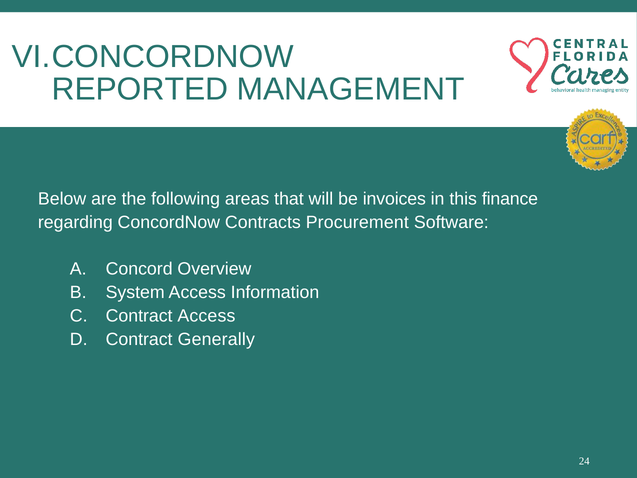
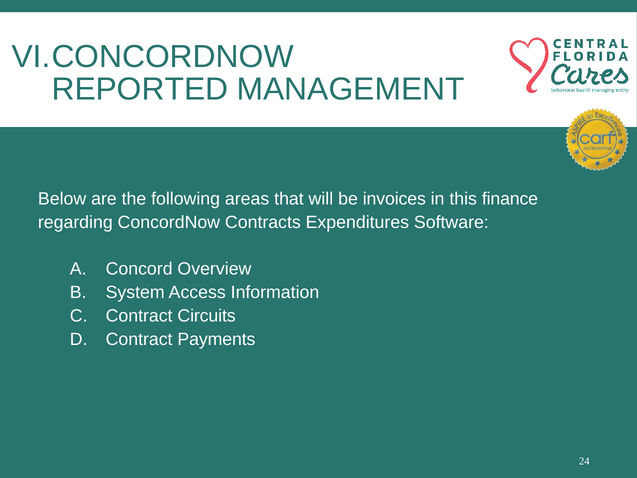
Procurement: Procurement -> Expenditures
Contract Access: Access -> Circuits
Generally: Generally -> Payments
